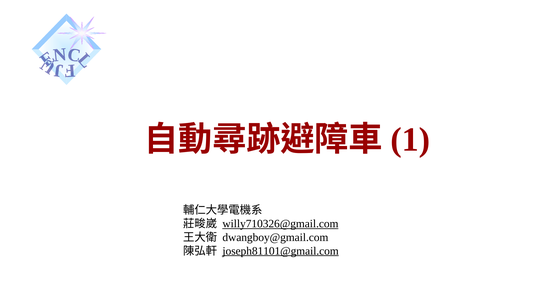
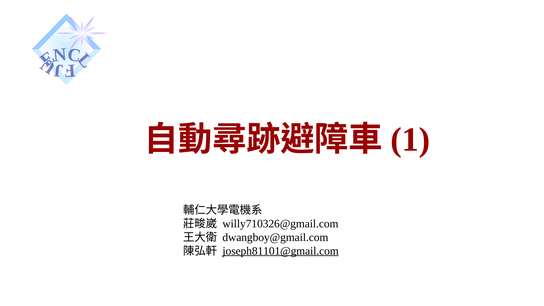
willy710326@gmail.com underline: present -> none
